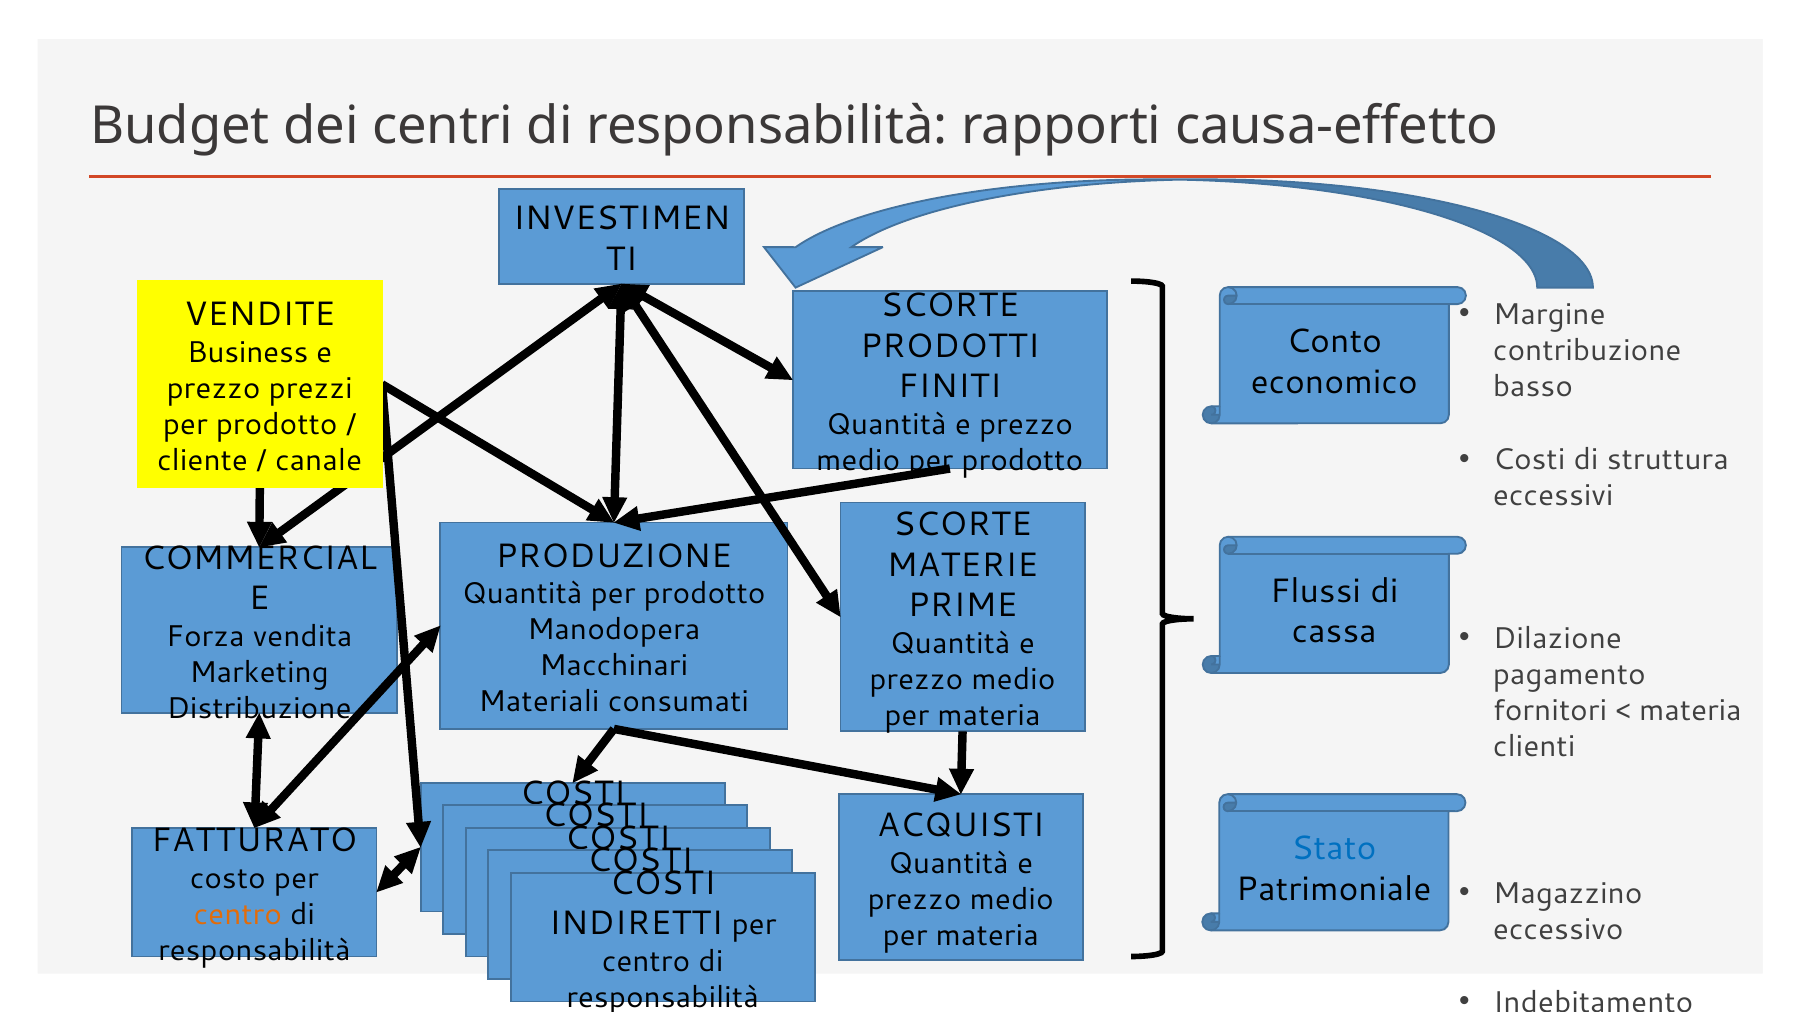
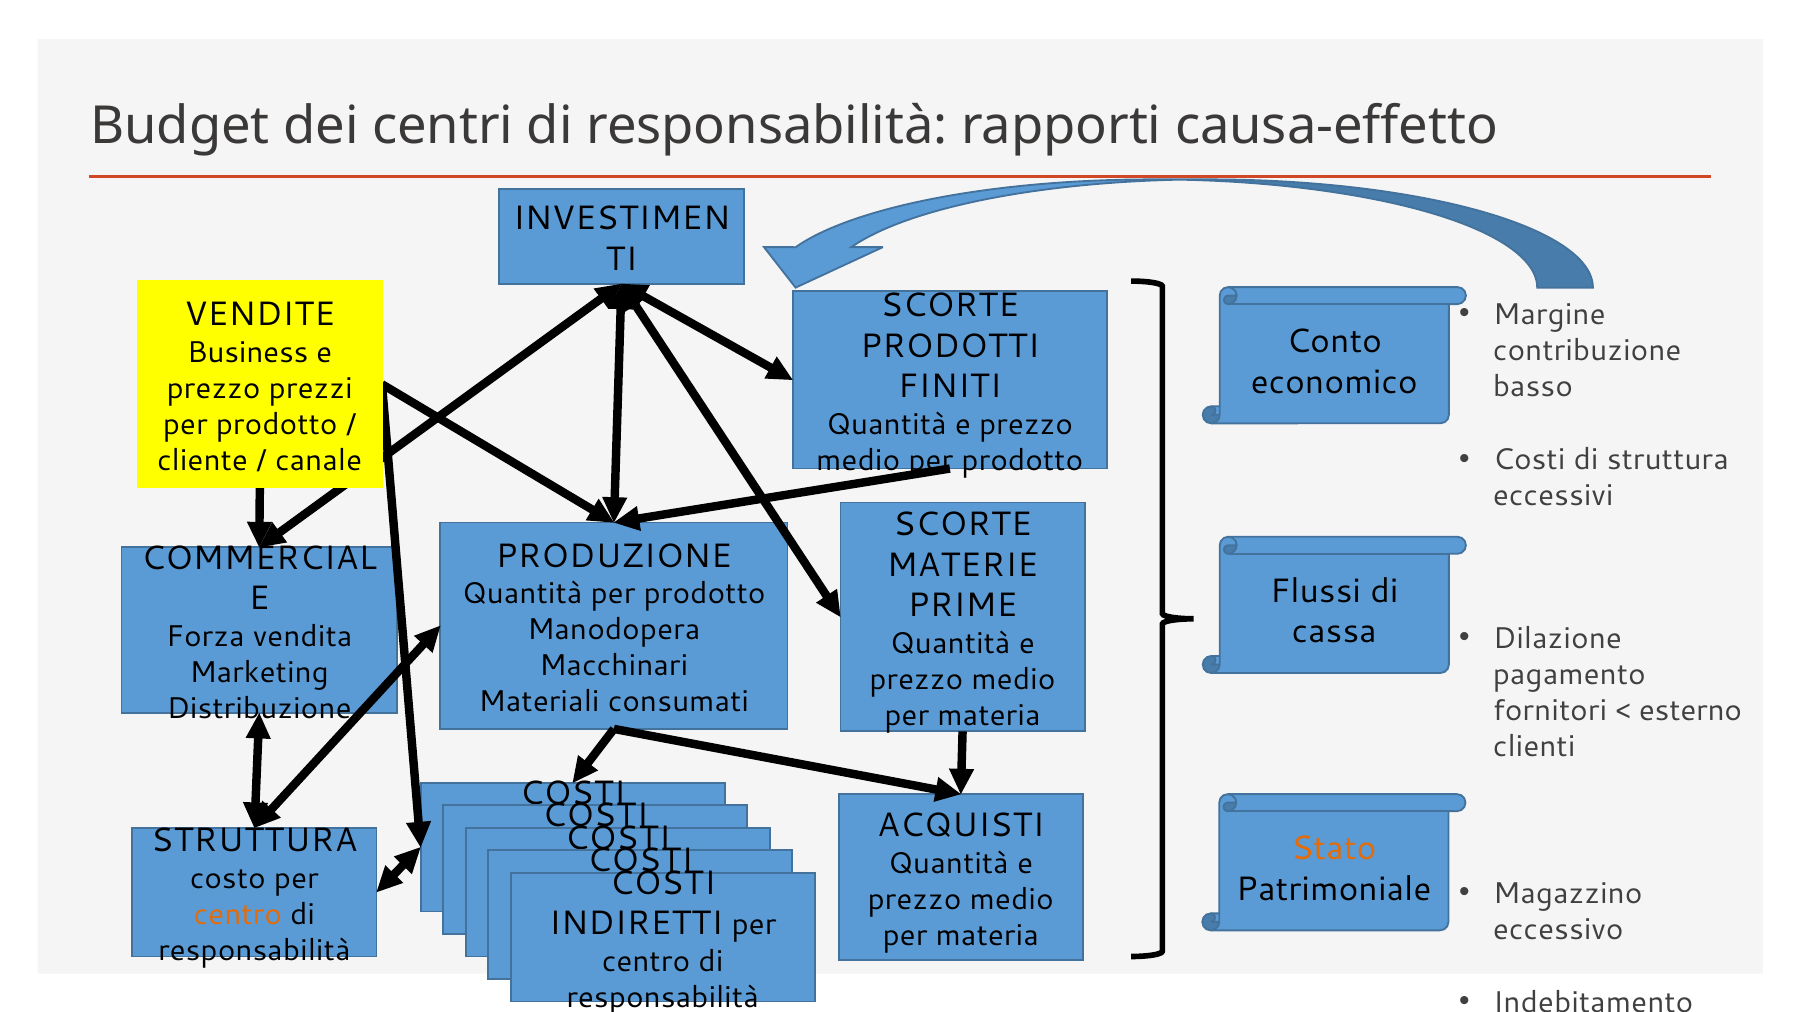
materia at (1690, 711): materia -> esterno
FATTURATO at (254, 841): FATTURATO -> STRUTTURA
Stato colour: blue -> orange
